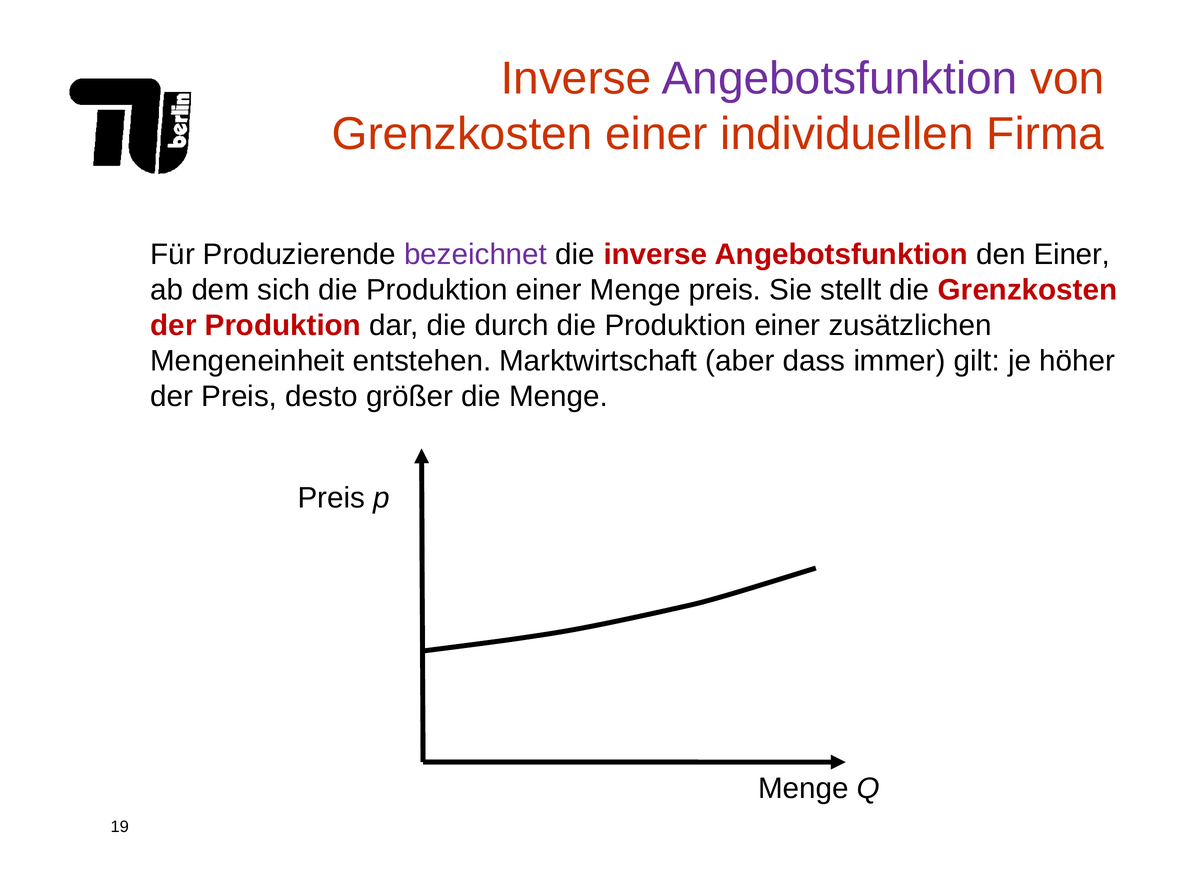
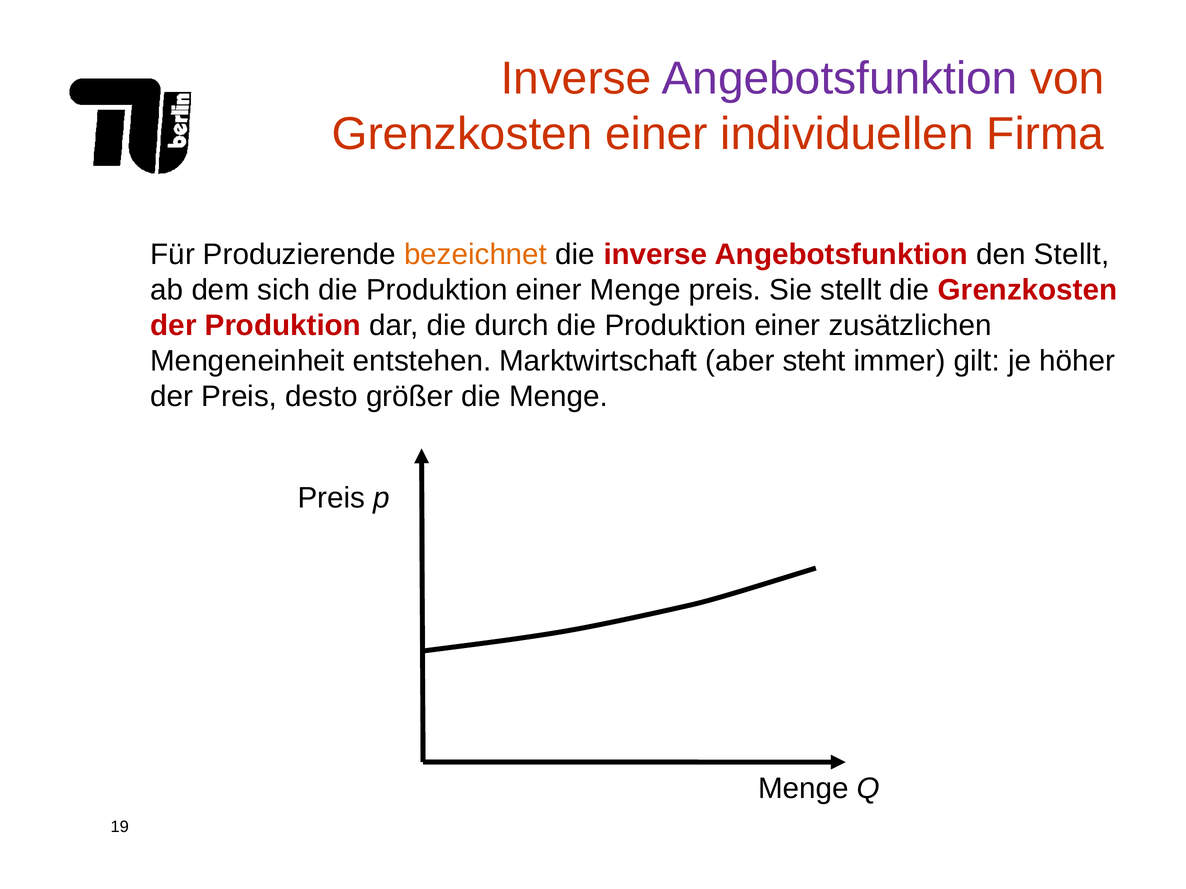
bezeichnet colour: purple -> orange
den Einer: Einer -> Stellt
dass: dass -> steht
